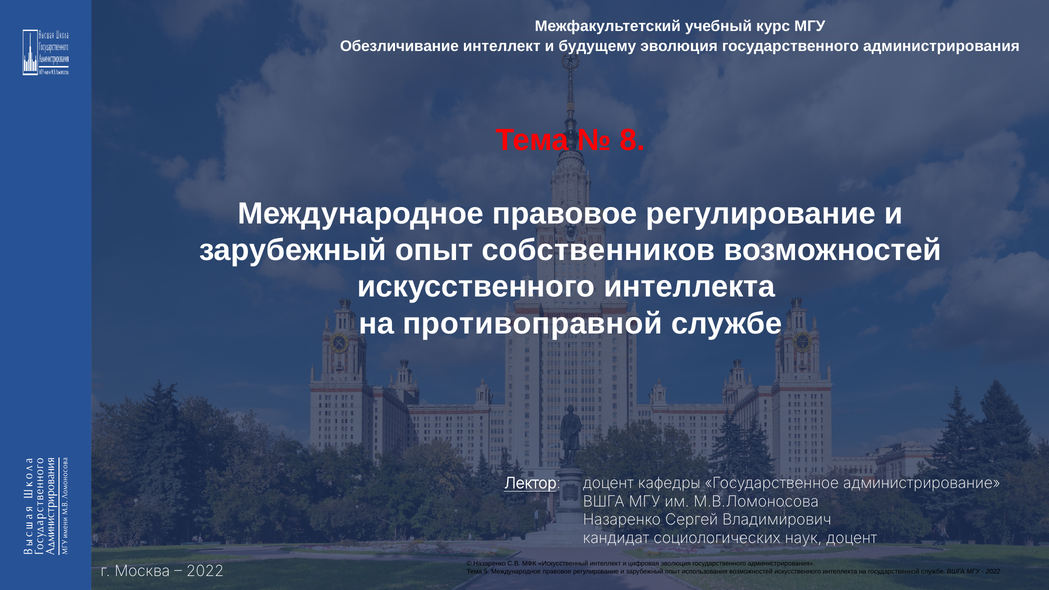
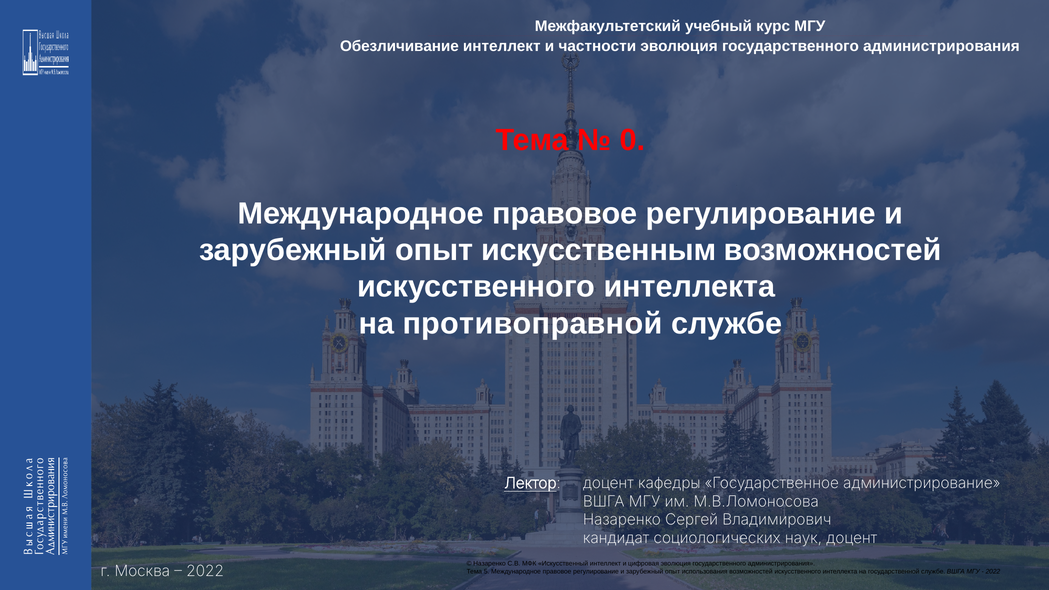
будущему: будущему -> частности
8: 8 -> 0
собственников: собственников -> искусственным
